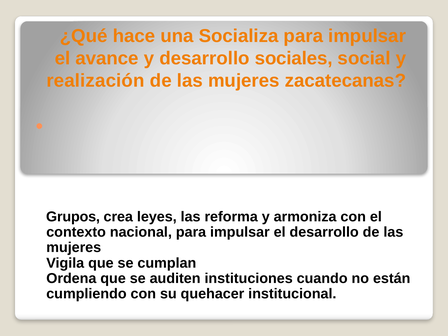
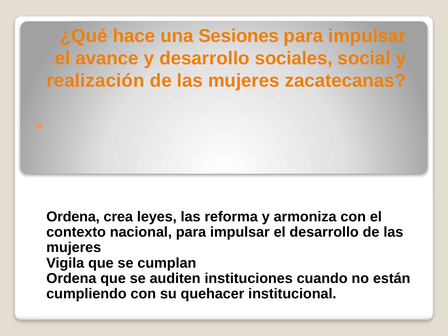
Socializa: Socializa -> Sesiones
Grupos at (73, 217): Grupos -> Ordena
